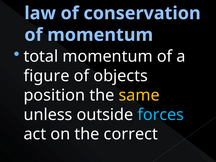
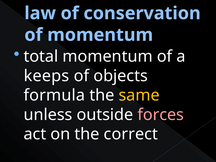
figure: figure -> keeps
position: position -> formula
forces colour: light blue -> pink
